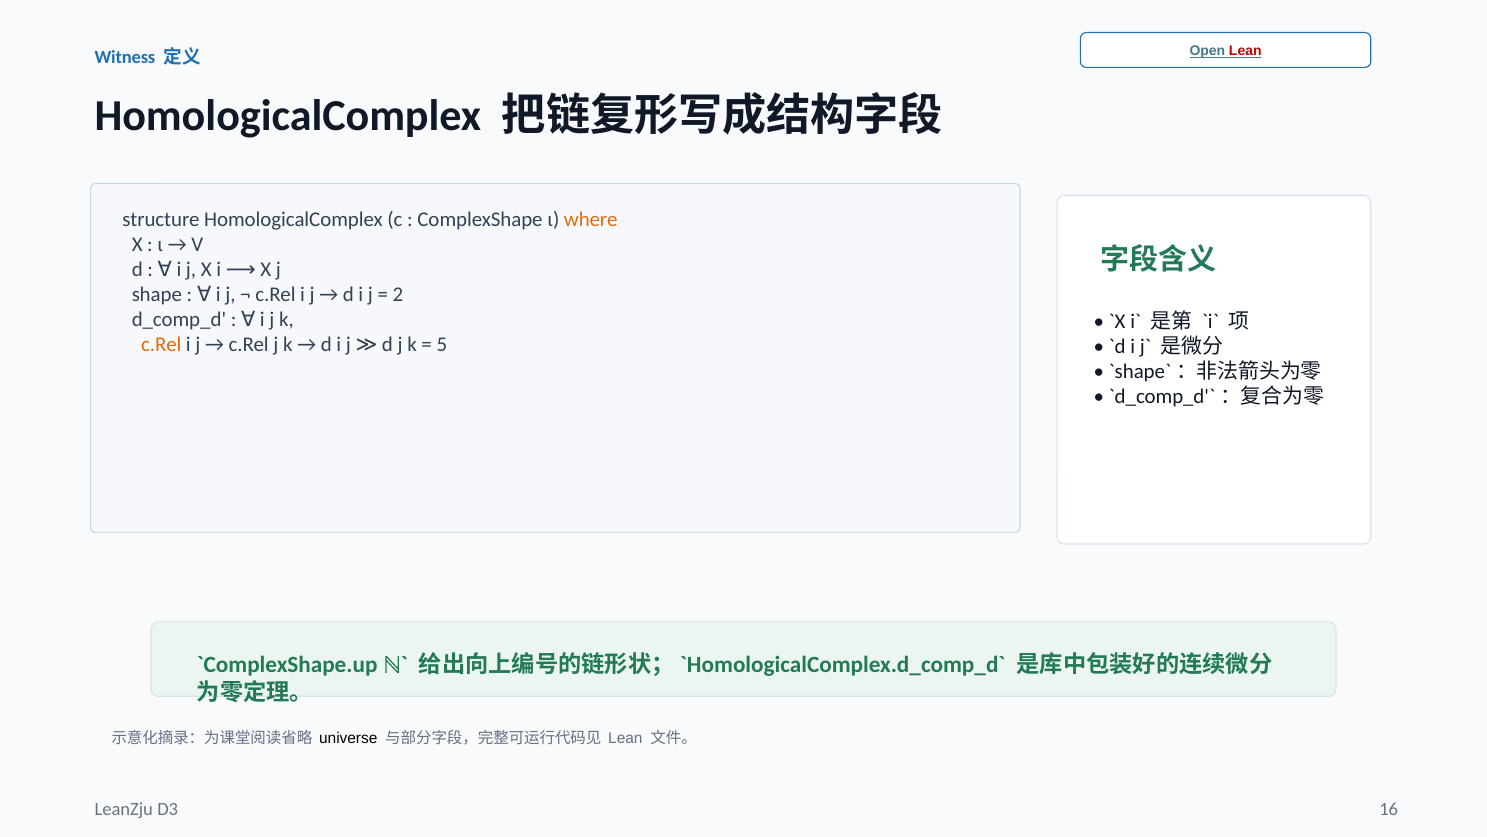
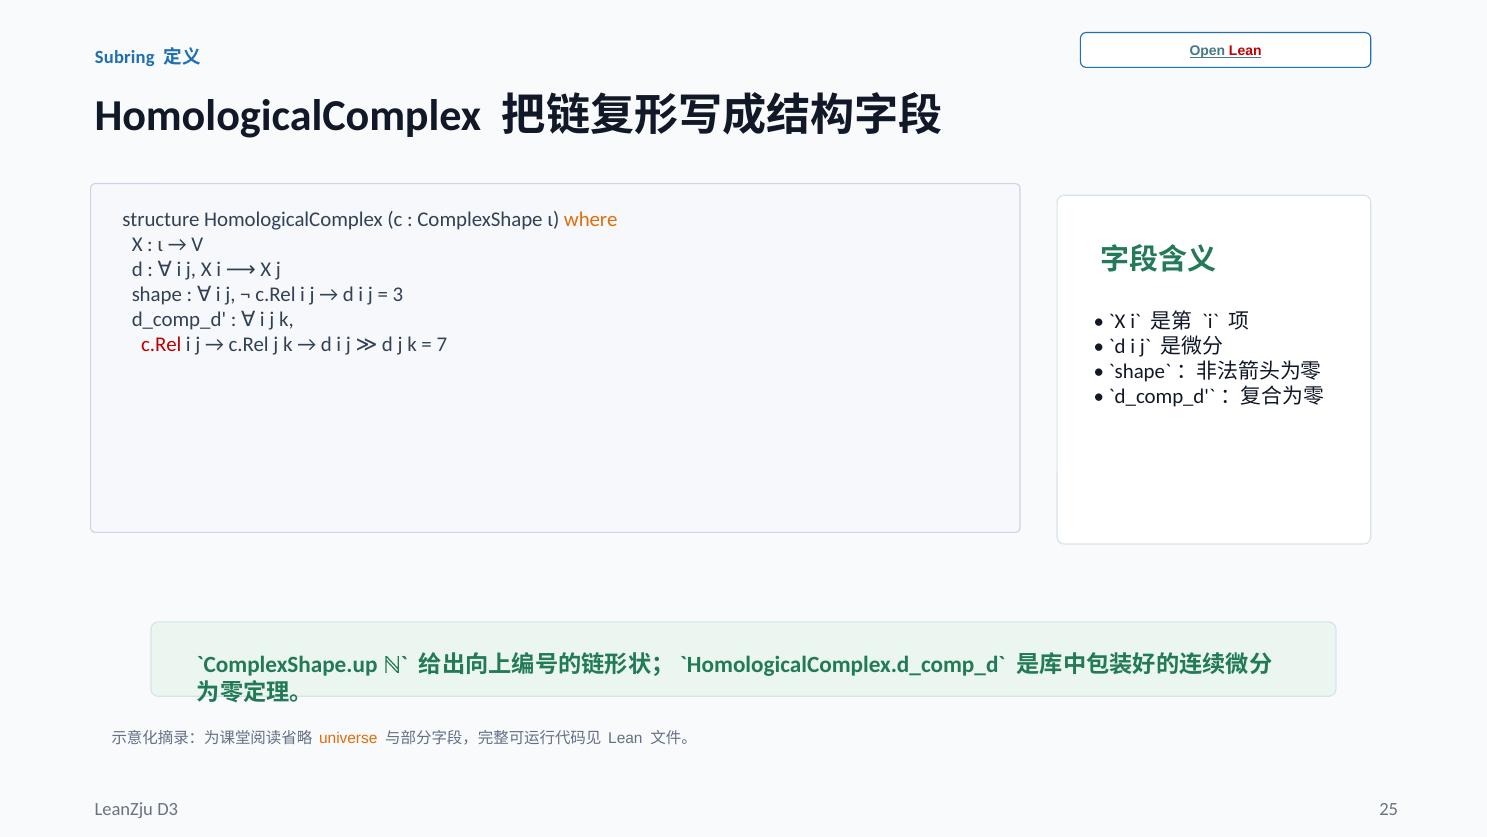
Witness: Witness -> Subring
2: 2 -> 3
c.Rel at (161, 345) colour: orange -> red
5: 5 -> 7
universe colour: black -> orange
16: 16 -> 25
